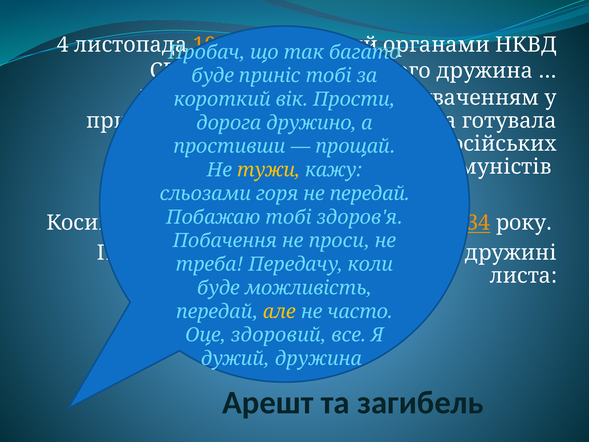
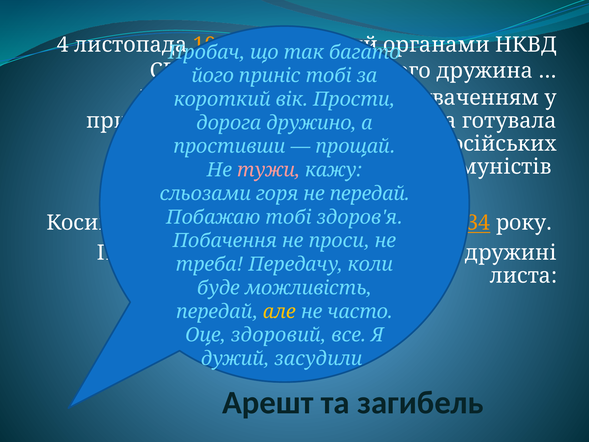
буде at (213, 76): буде -> його
тужи colour: yellow -> pink
дужий дружина: дружина -> засудили
